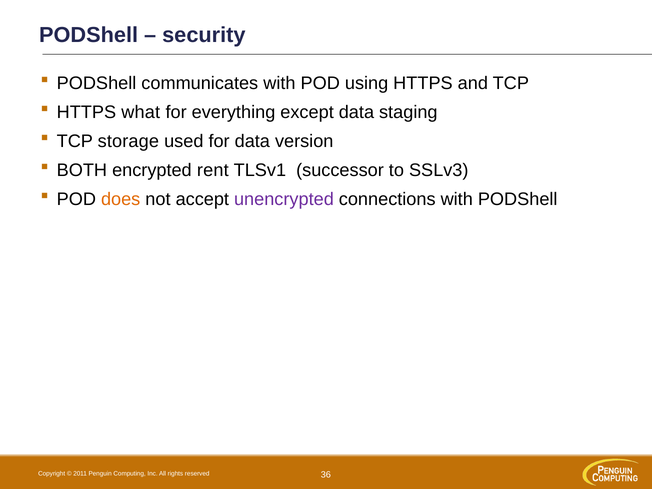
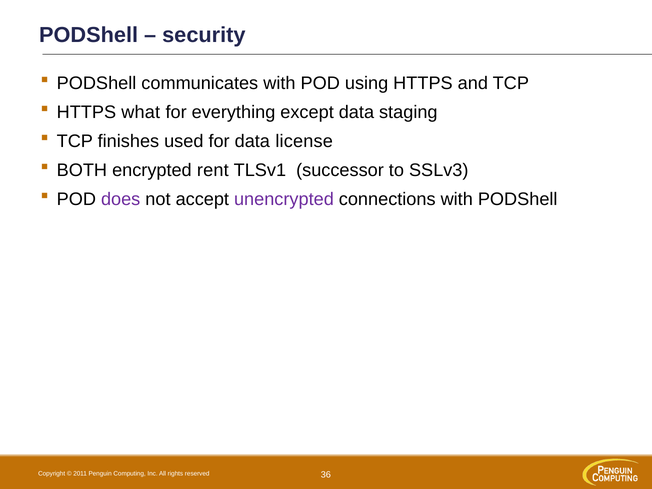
storage: storage -> finishes
version: version -> license
does colour: orange -> purple
